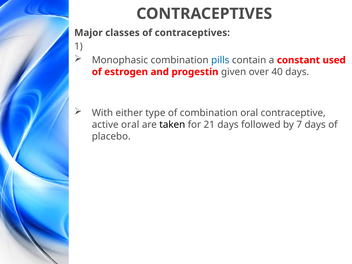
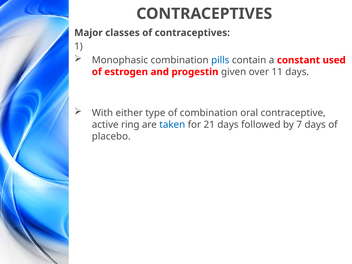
40: 40 -> 11
active oral: oral -> ring
taken colour: black -> blue
